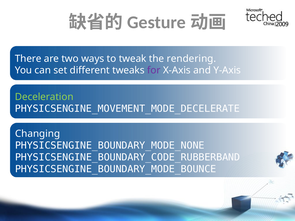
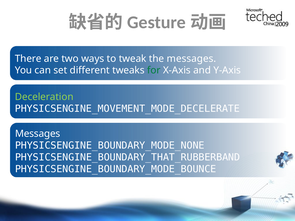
the rendering: rendering -> messages
for colour: purple -> green
Changing at (38, 134): Changing -> Messages
PHYSICSENGINE_BOUNDARY_CODE_RUBBERBAND: PHYSICSENGINE_BOUNDARY_CODE_RUBBERBAND -> PHYSICSENGINE_BOUNDARY_THAT_RUBBERBAND
